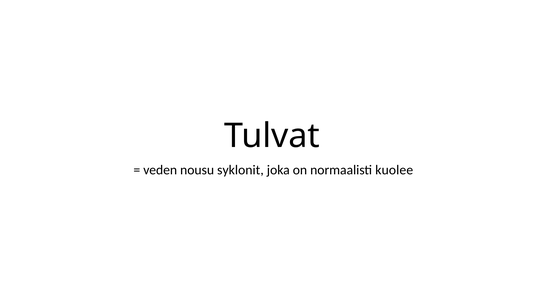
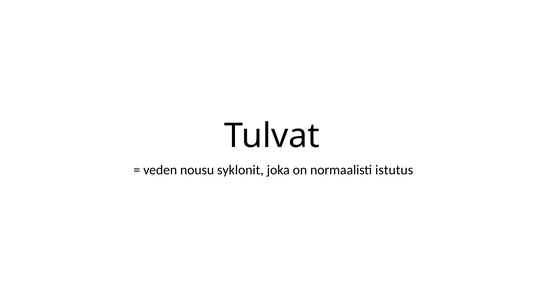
kuolee: kuolee -> istutus
